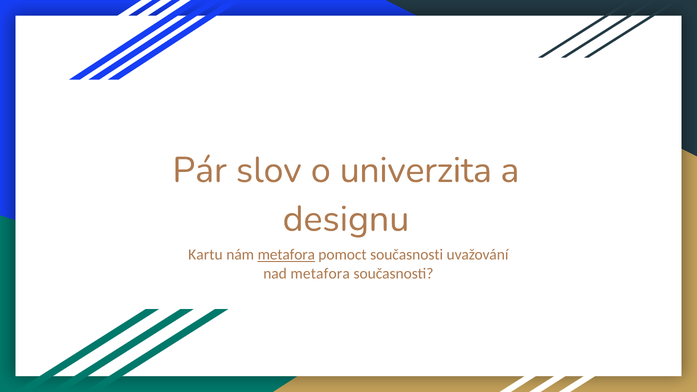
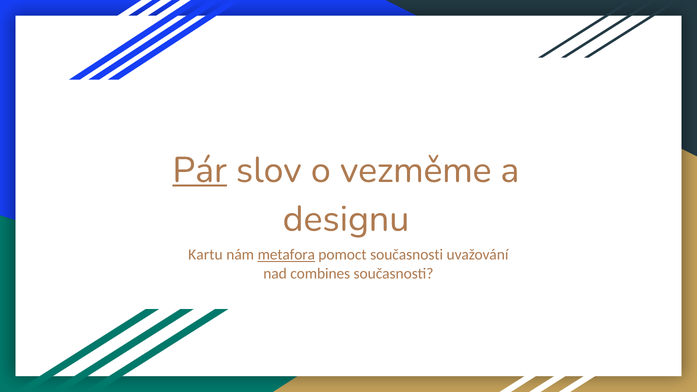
Pár underline: none -> present
univerzita: univerzita -> vezměme
nad metafora: metafora -> combines
